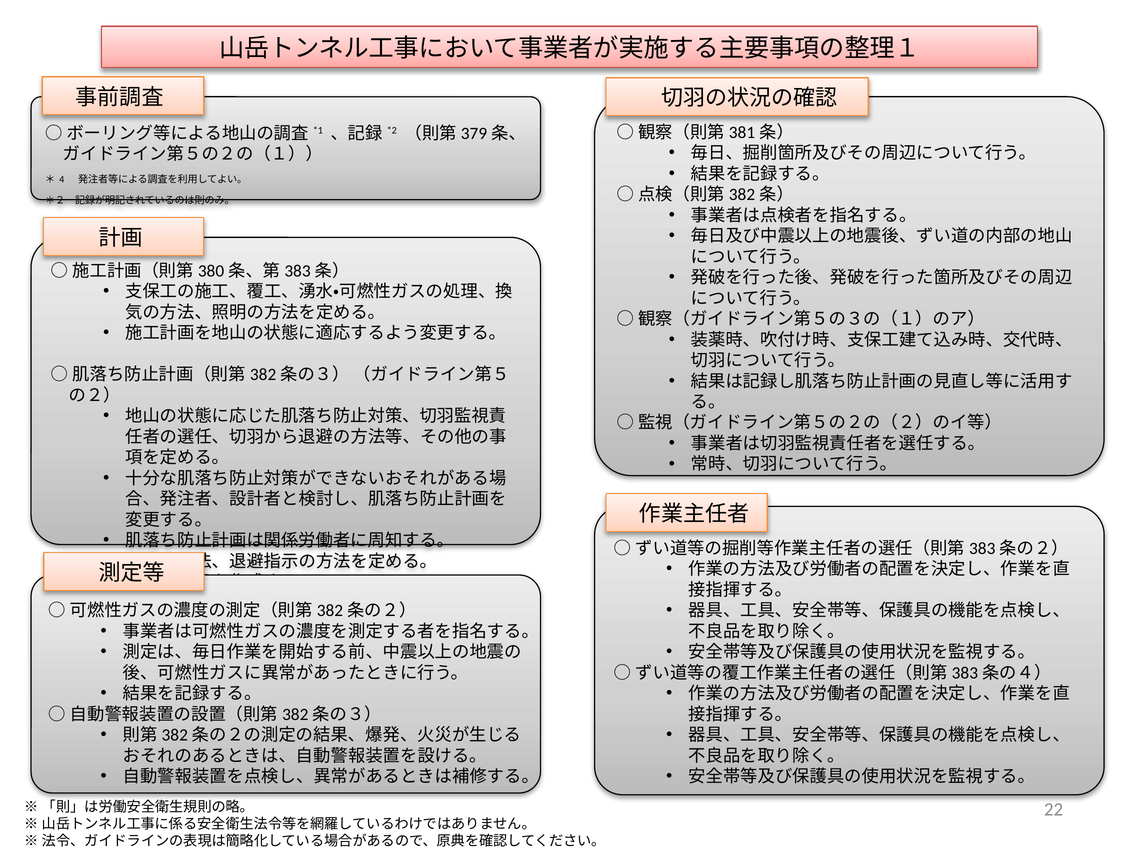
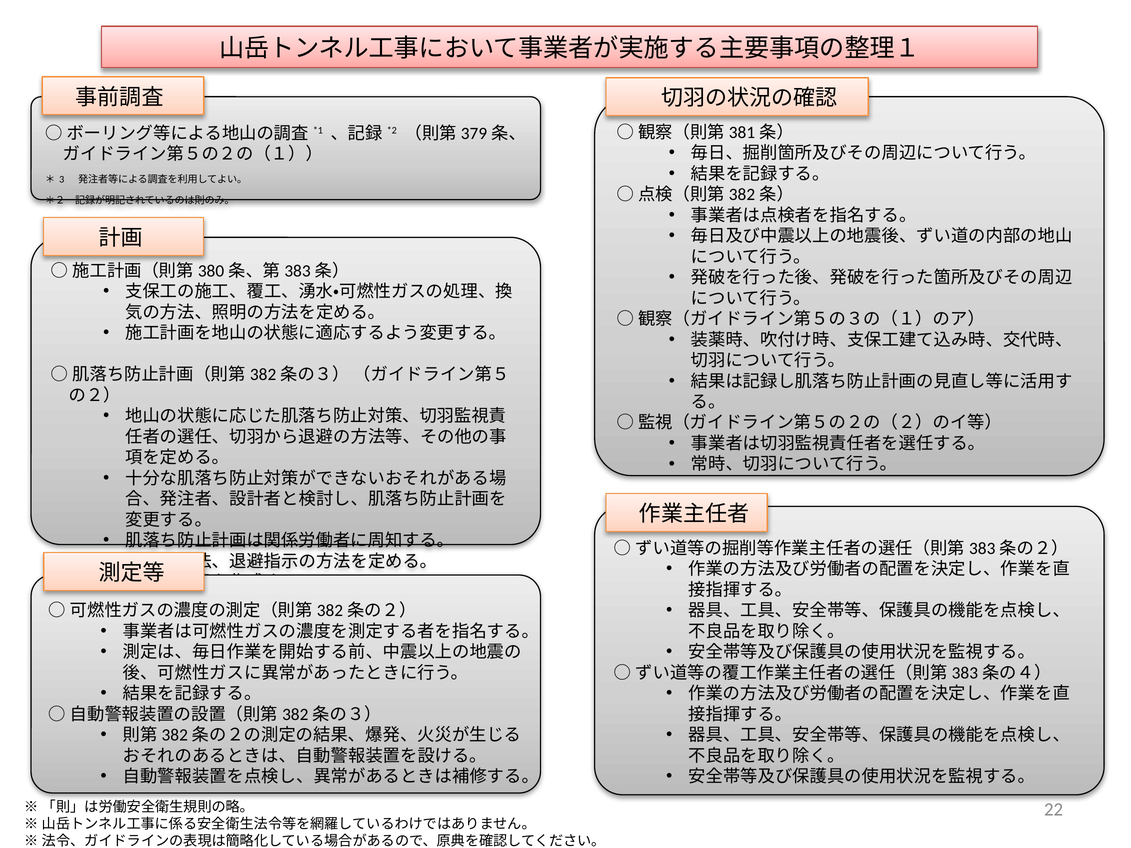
4: 4 -> 3
